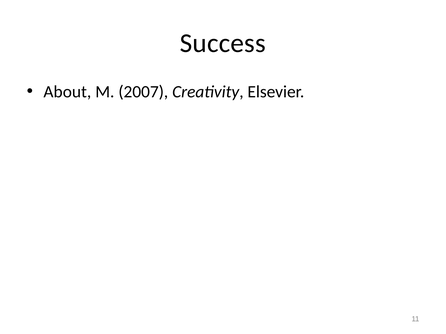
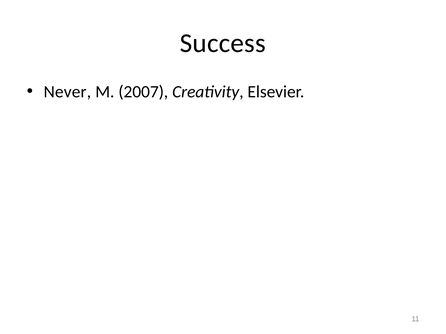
About: About -> Never
